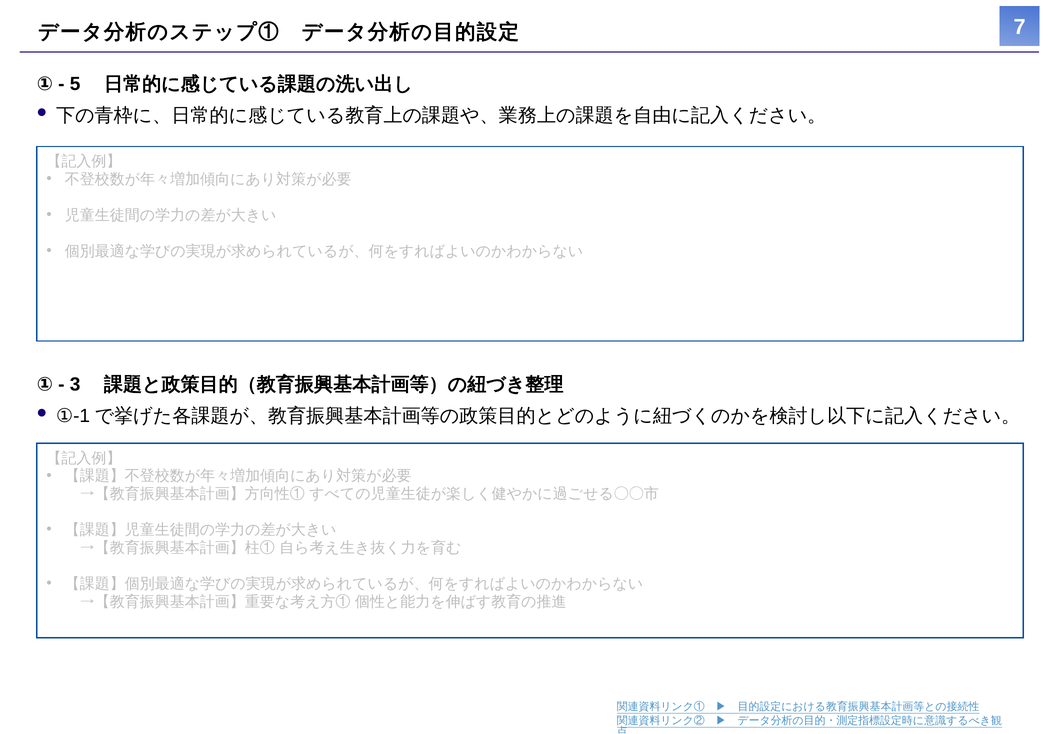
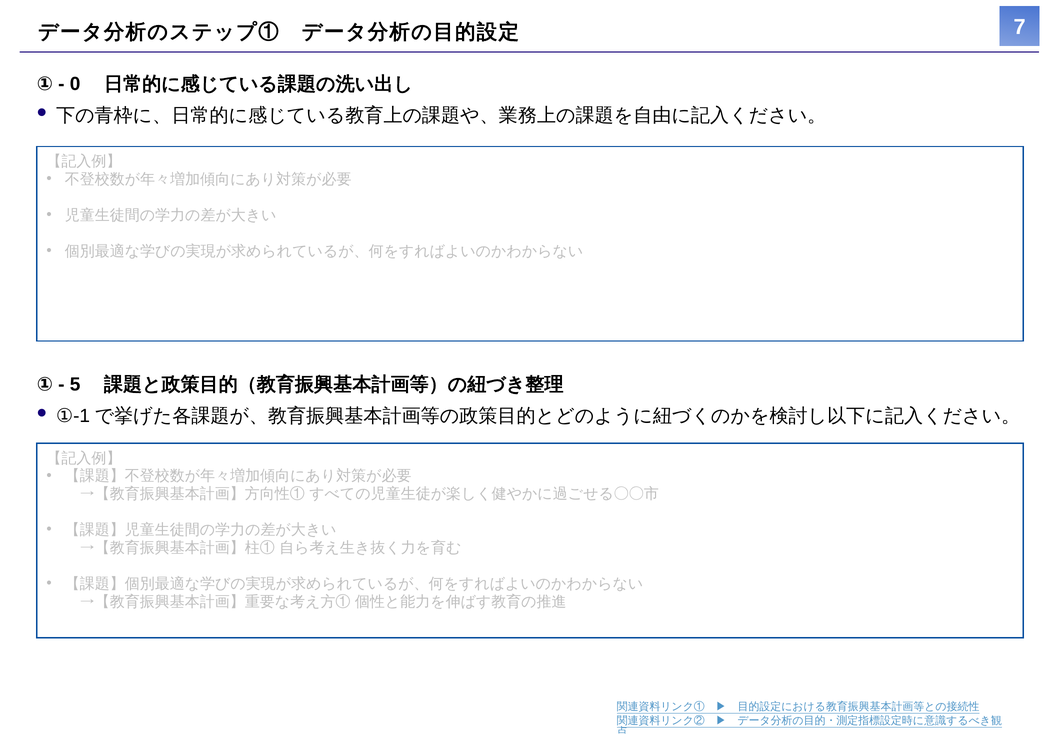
5: 5 -> 0
3: 3 -> 5
